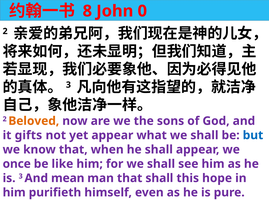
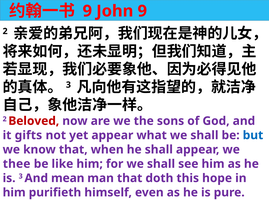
8 at (87, 11): 8 -> 9
John 0: 0 -> 9
Beloved colour: orange -> red
once: once -> thee
that shall: shall -> doth
